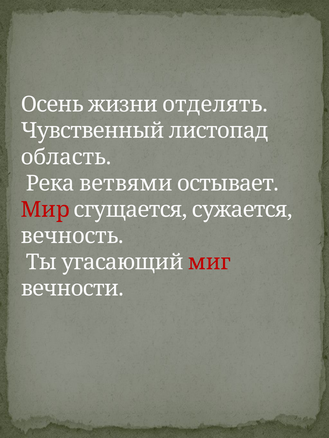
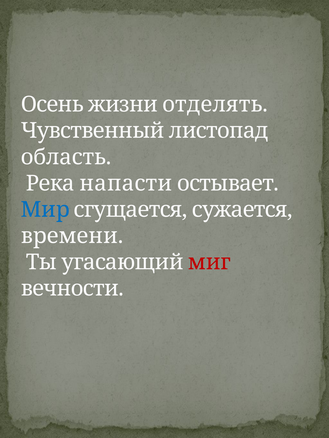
ветвями: ветвями -> напасти
Мир colour: red -> blue
вечность: вечность -> времени
